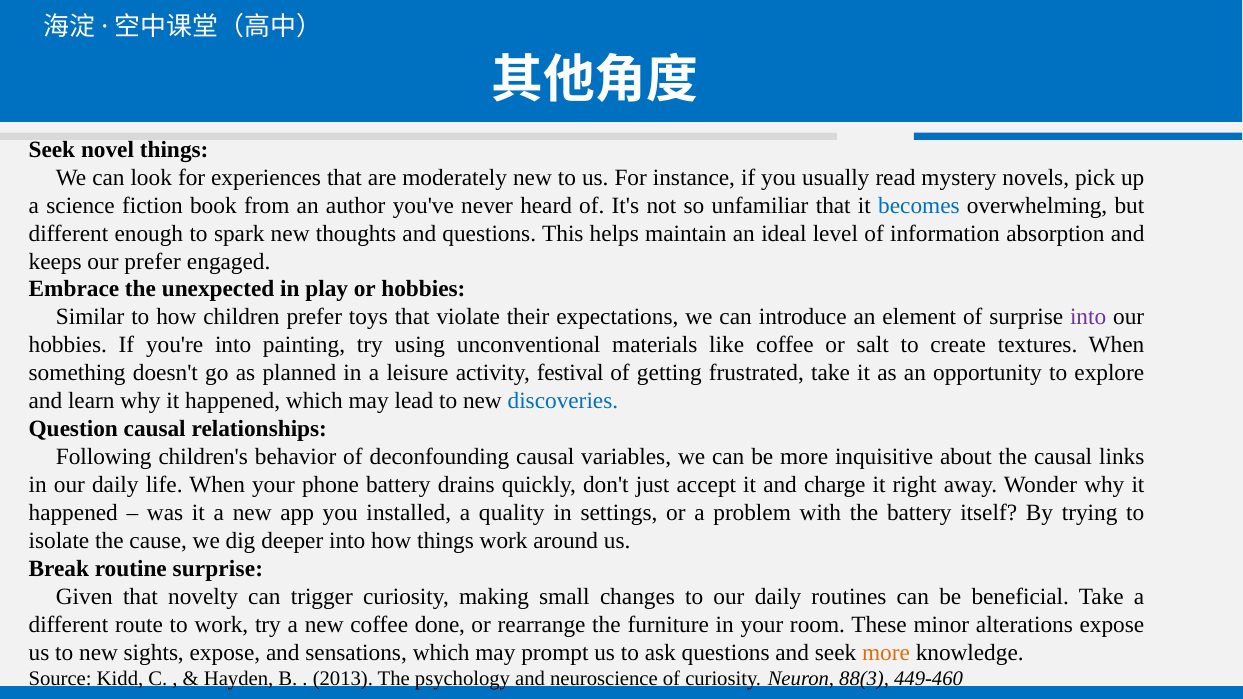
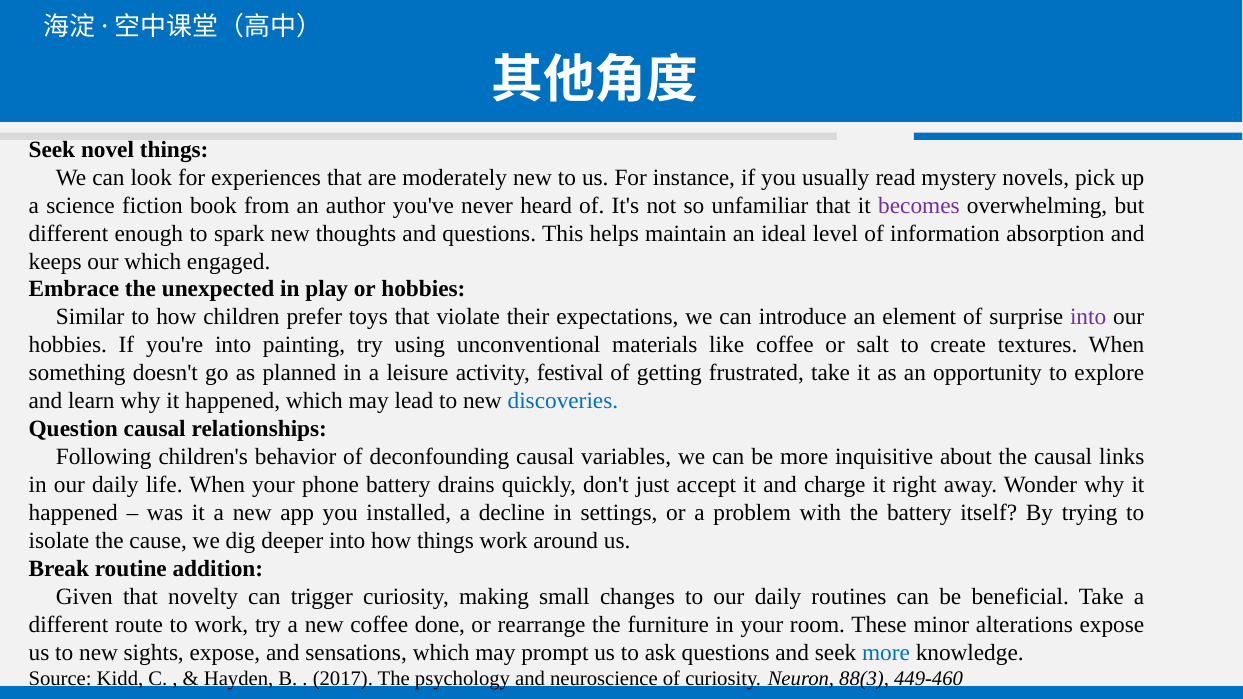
becomes colour: blue -> purple
our prefer: prefer -> which
quality: quality -> decline
routine surprise: surprise -> addition
more at (886, 653) colour: orange -> blue
2013: 2013 -> 2017
